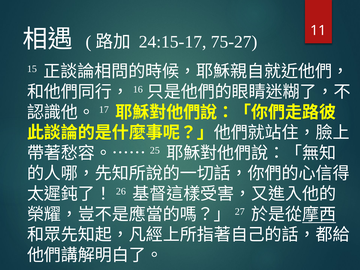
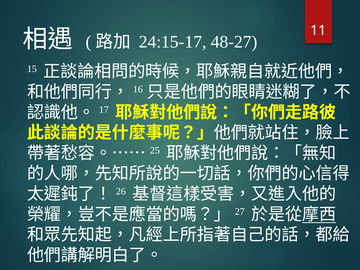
75-27: 75-27 -> 48-27
